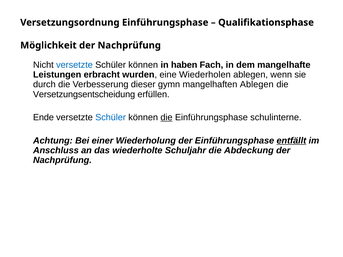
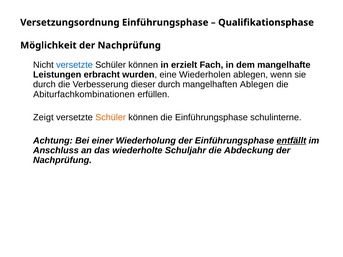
haben: haben -> erzielt
dieser gymn: gymn -> durch
Versetzungsentscheidung: Versetzungsentscheidung -> Abiturfachkombinationen
Ende: Ende -> Zeigt
Schüler at (111, 118) colour: blue -> orange
die at (166, 118) underline: present -> none
